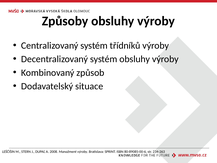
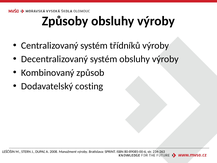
situace: situace -> costing
